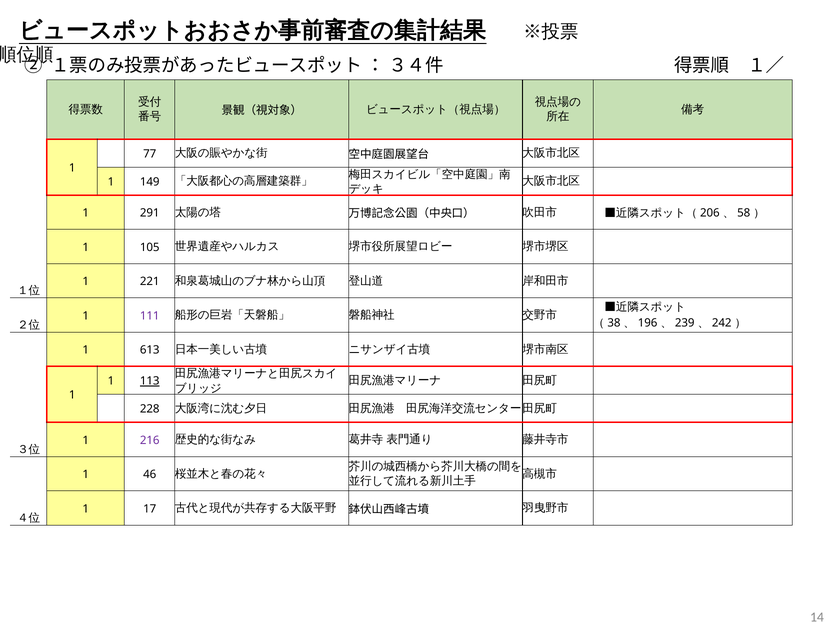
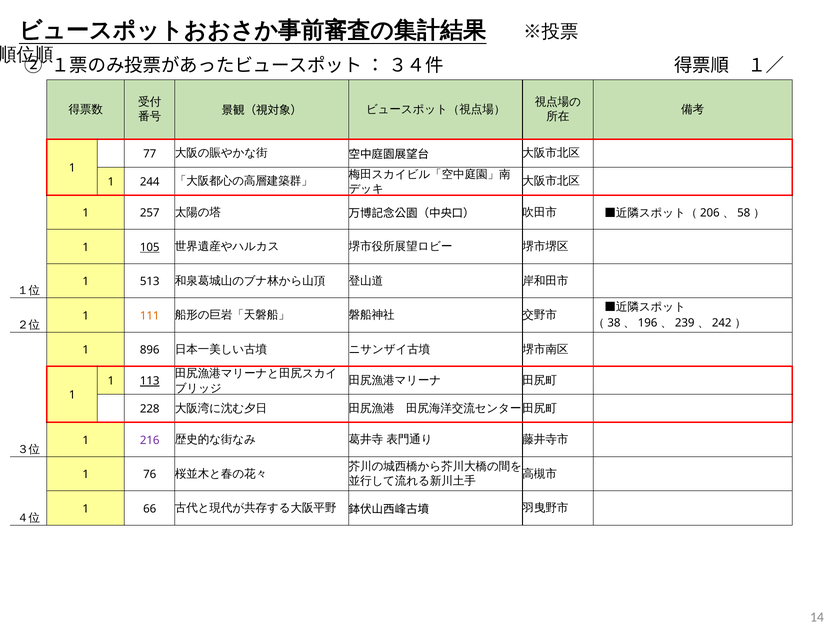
149: 149 -> 244
291: 291 -> 257
105 underline: none -> present
221: 221 -> 513
111 colour: purple -> orange
613: 613 -> 896
46: 46 -> 76
17: 17 -> 66
